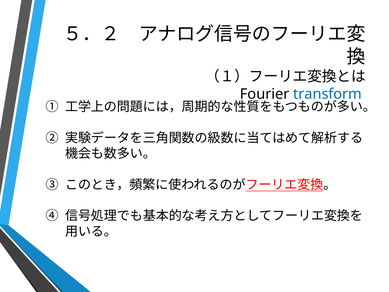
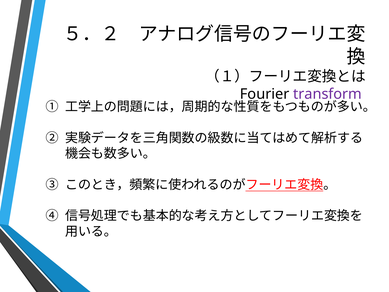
transform colour: blue -> purple
